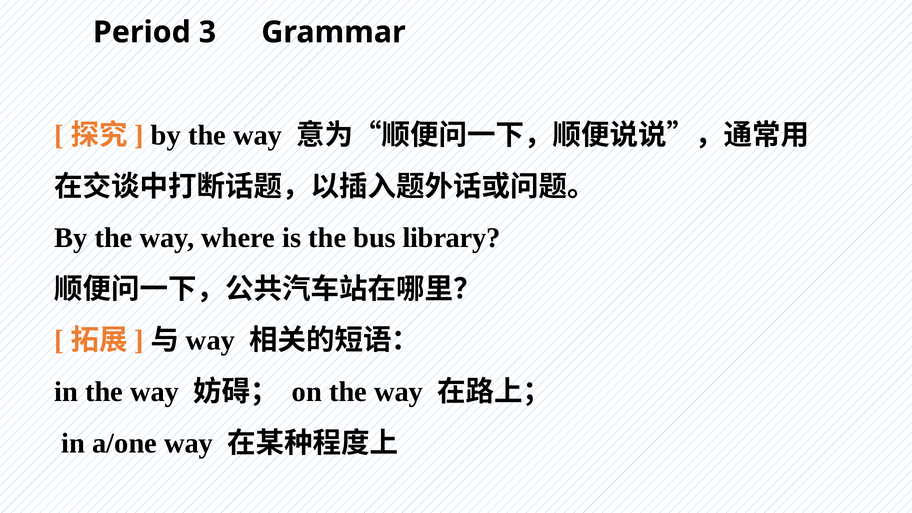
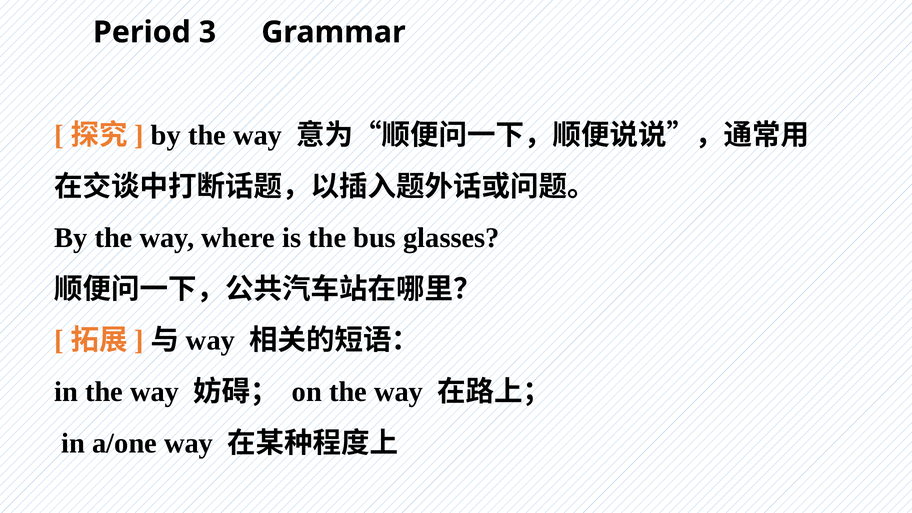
library: library -> glasses
